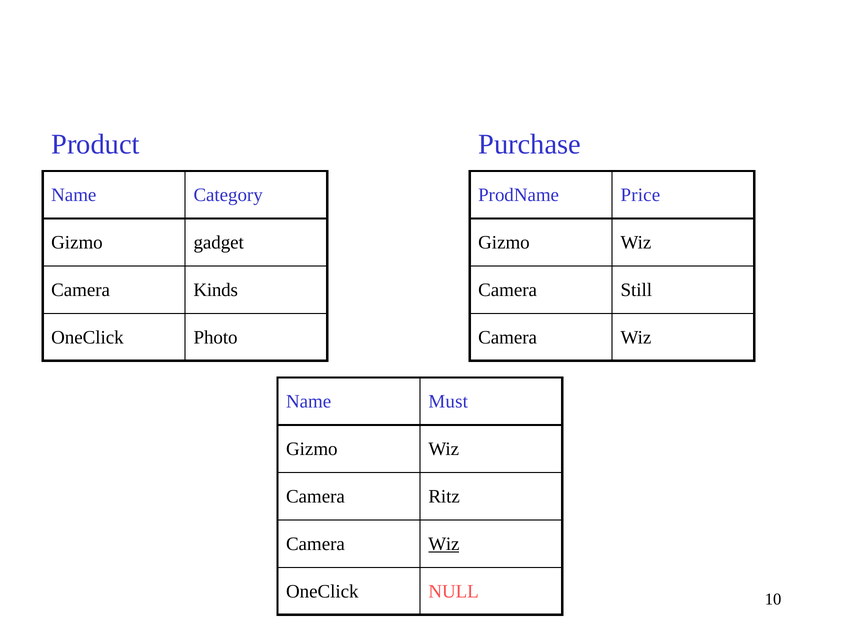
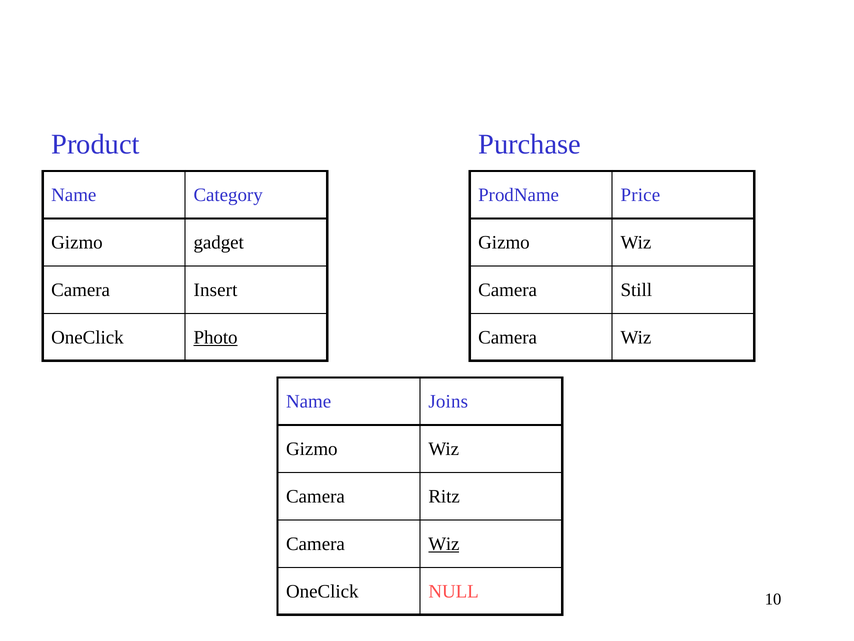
Kinds: Kinds -> Insert
Photo underline: none -> present
Must: Must -> Joins
